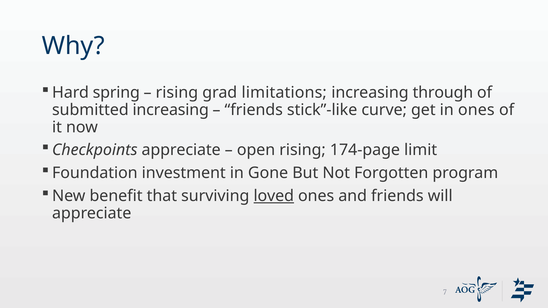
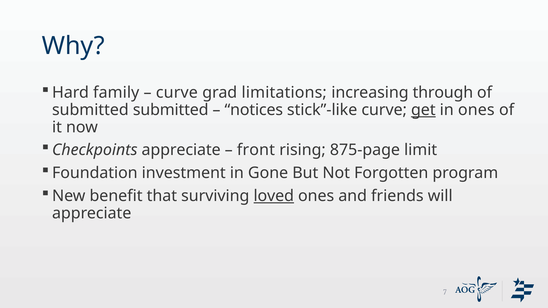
spring: spring -> family
rising at (177, 93): rising -> curve
submitted increasing: increasing -> submitted
friends at (254, 110): friends -> notices
get underline: none -> present
open: open -> front
174-page: 174-page -> 875-page
